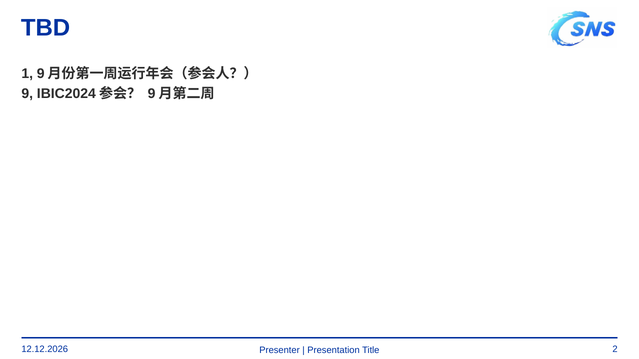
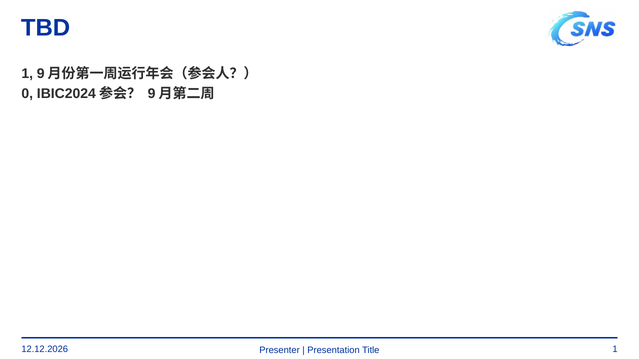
9: 9 -> 0
Title 2: 2 -> 1
